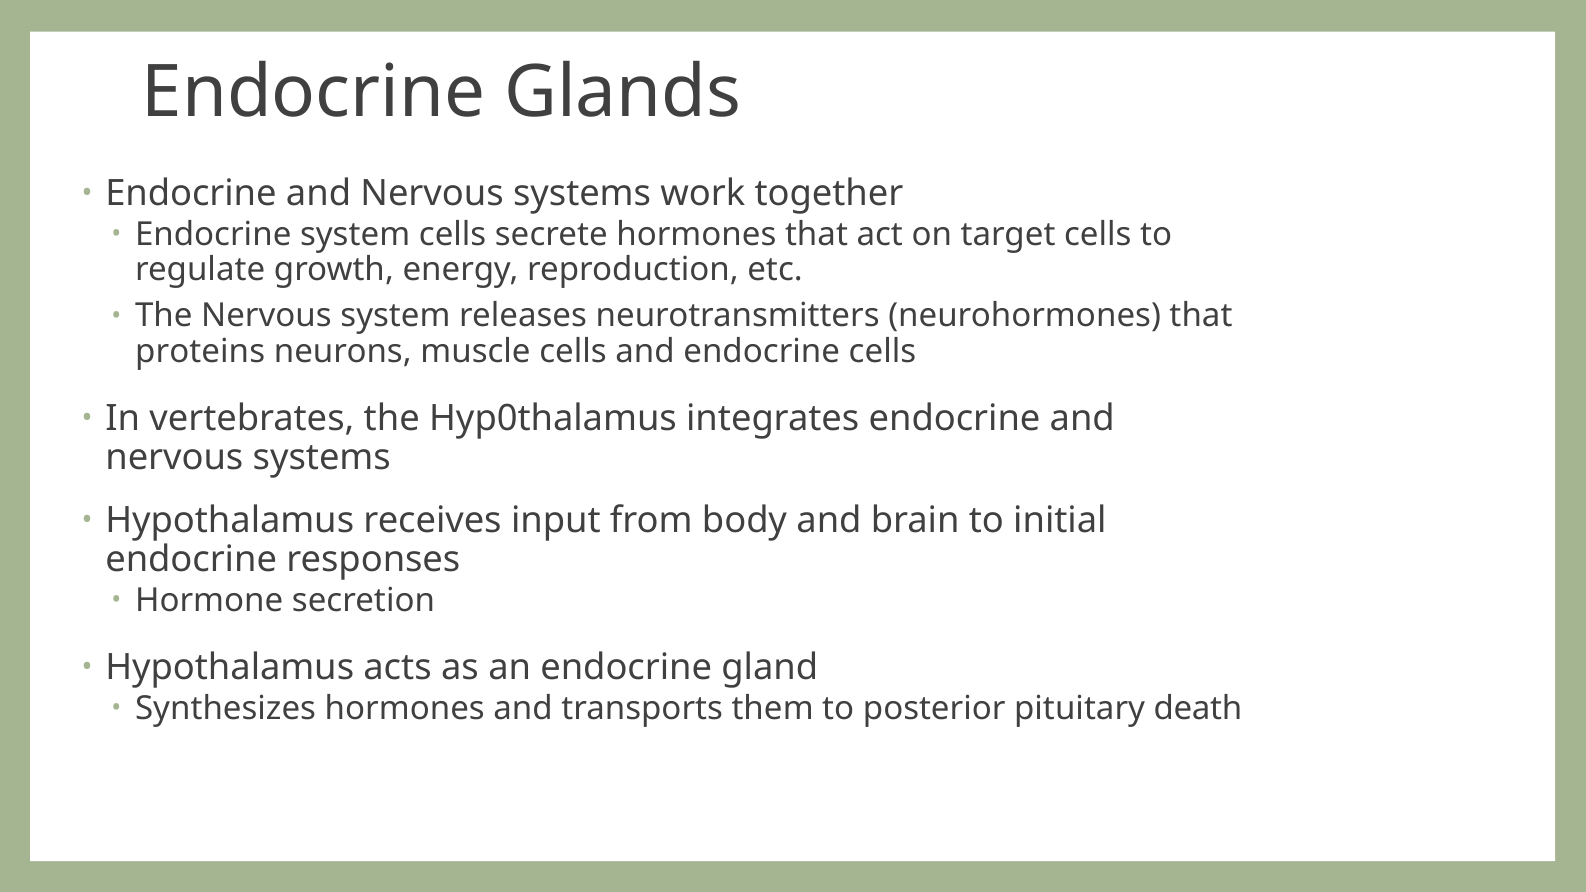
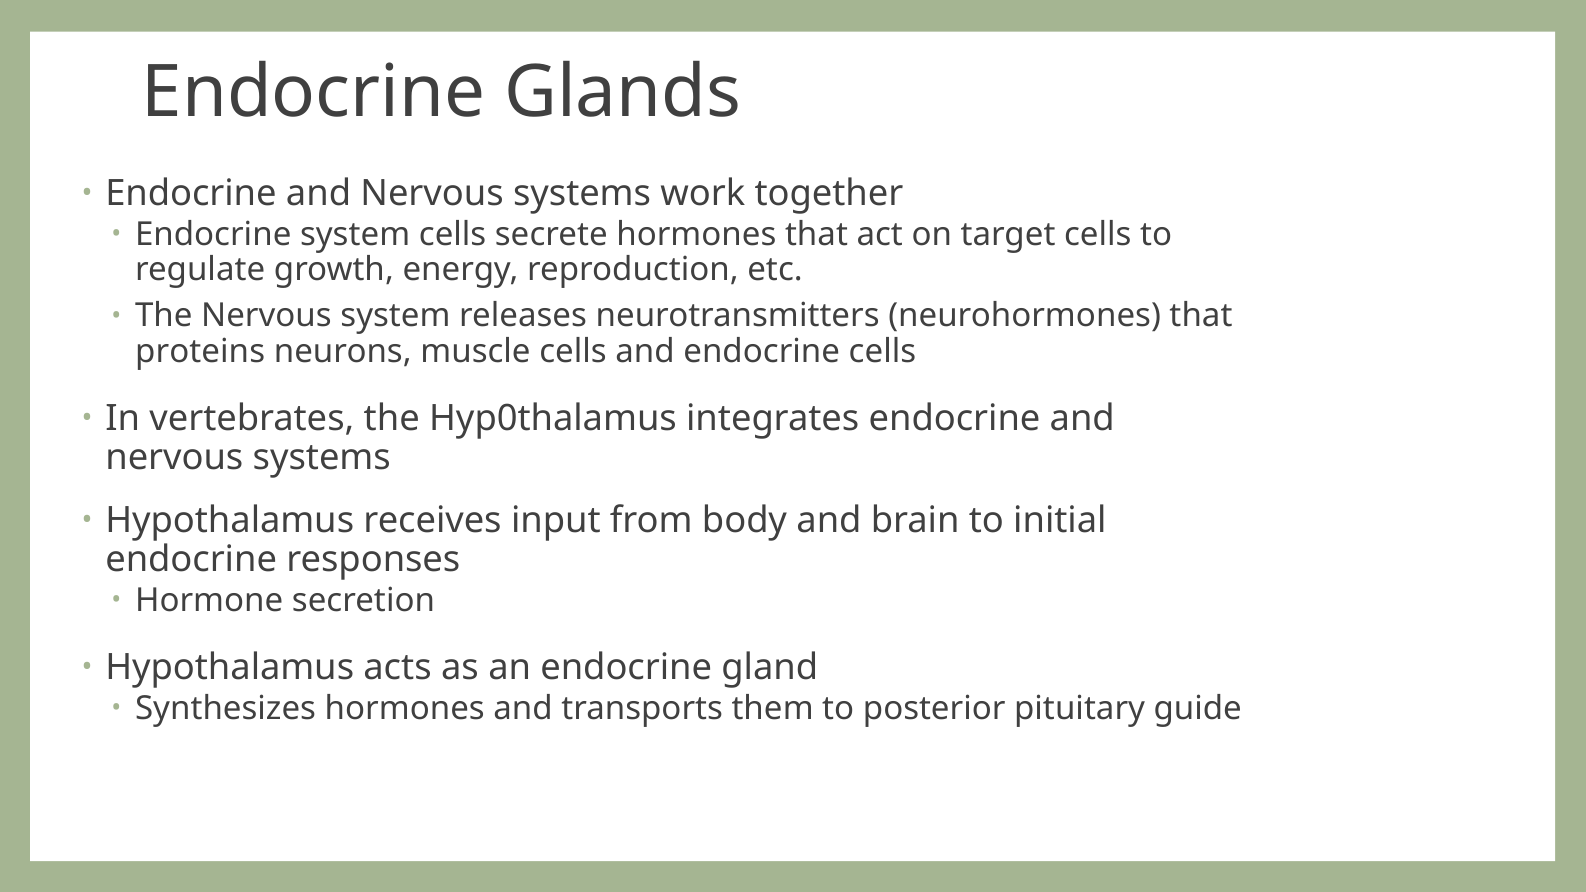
death: death -> guide
